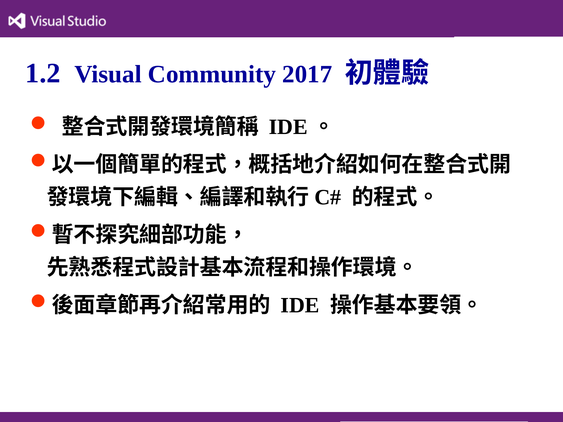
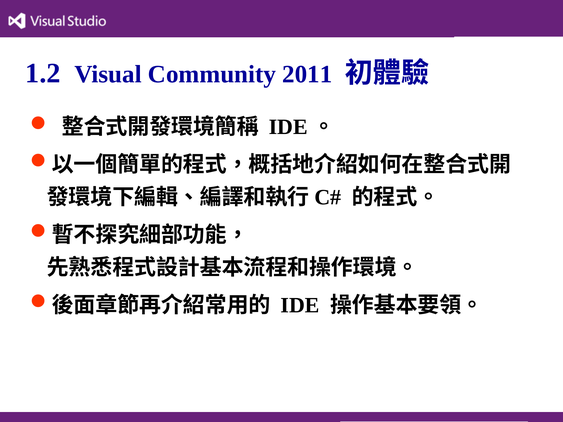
2017: 2017 -> 2011
